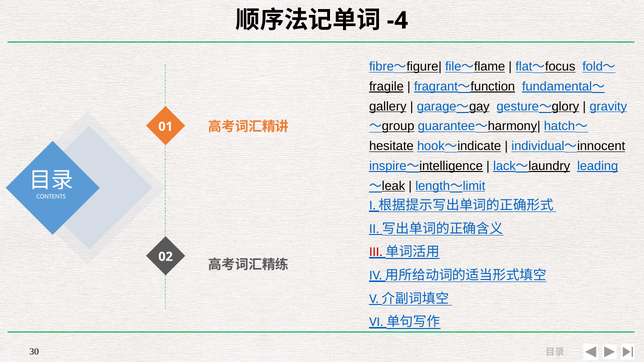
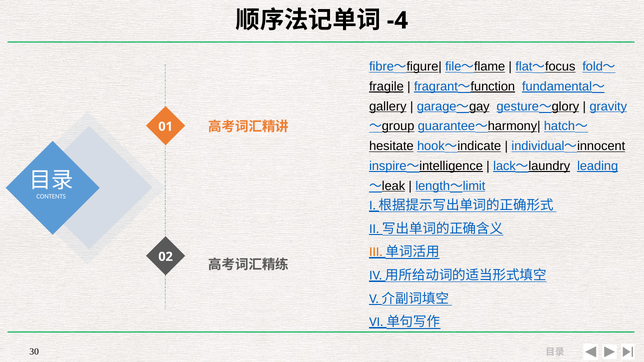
III colour: red -> orange
